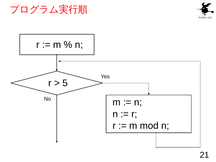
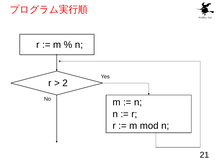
5: 5 -> 2
